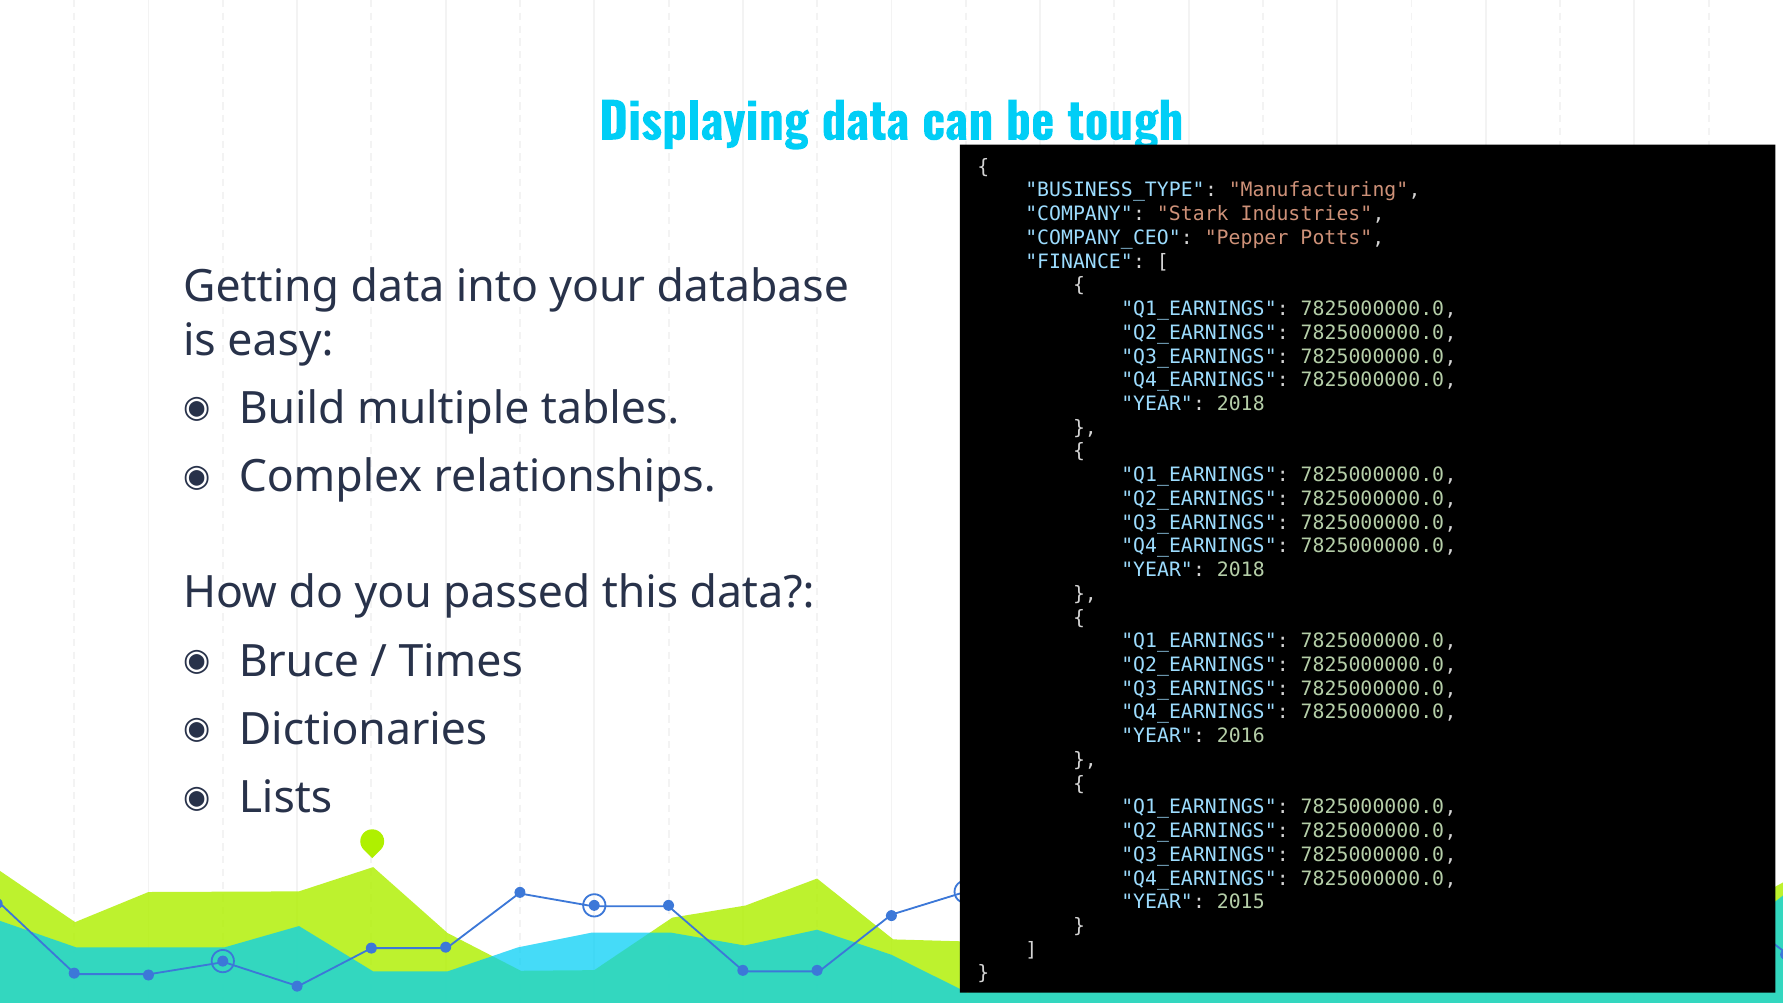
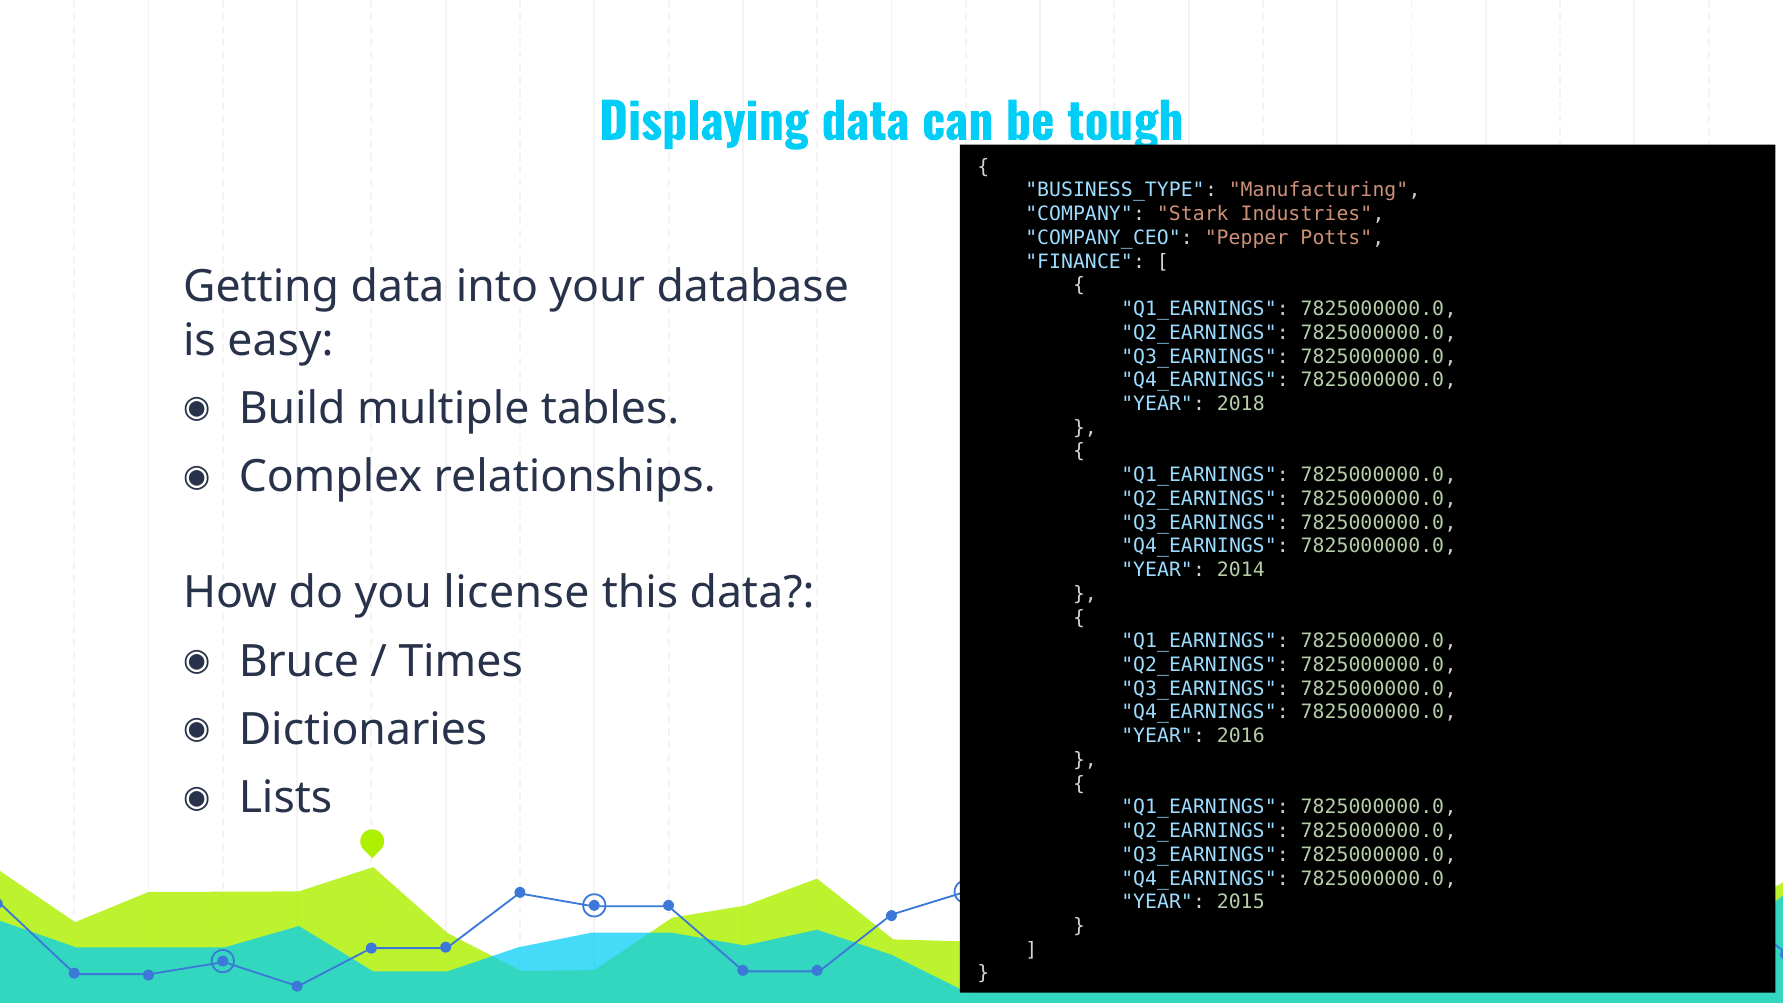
2018 at (1241, 570): 2018 -> 2014
passed: passed -> license
